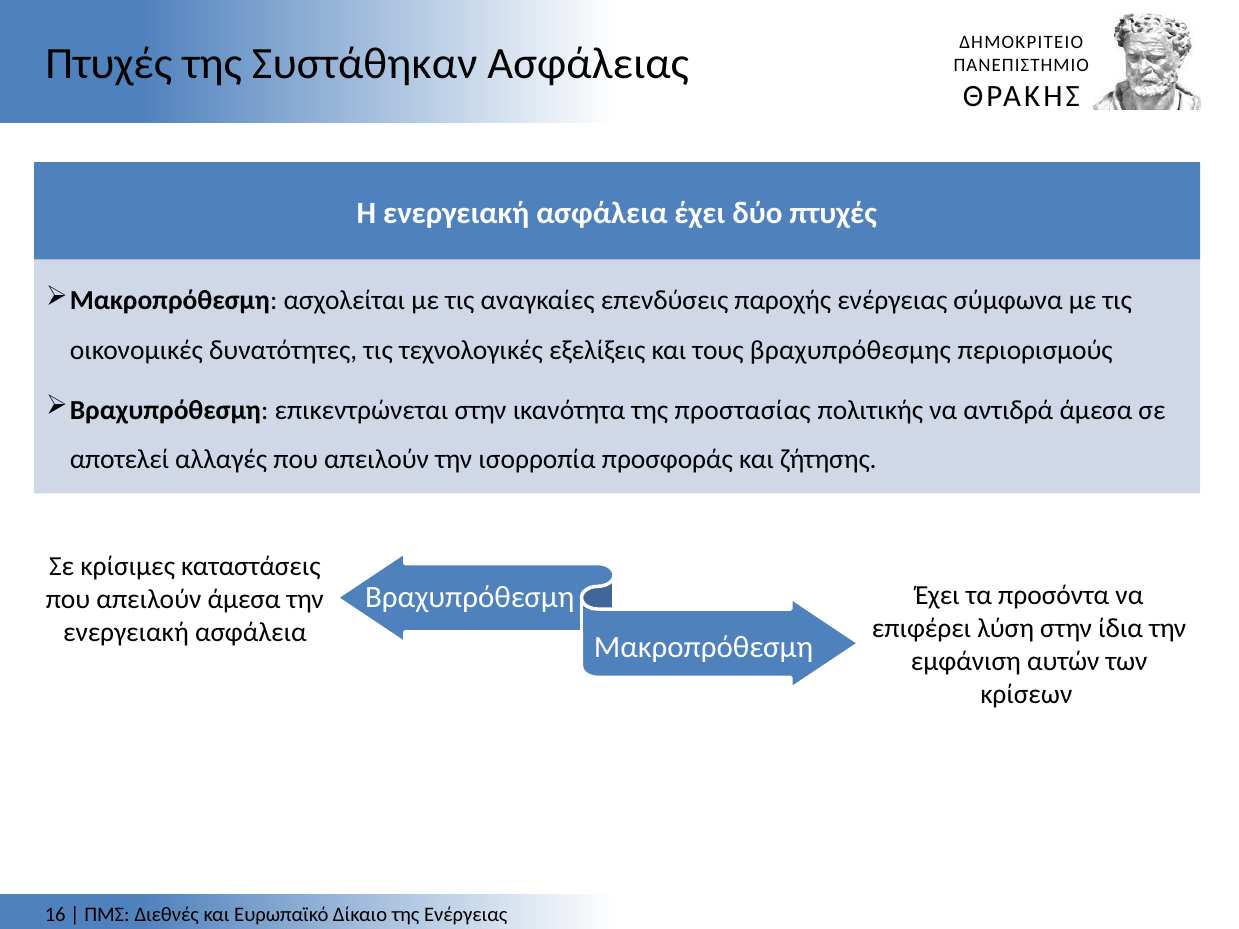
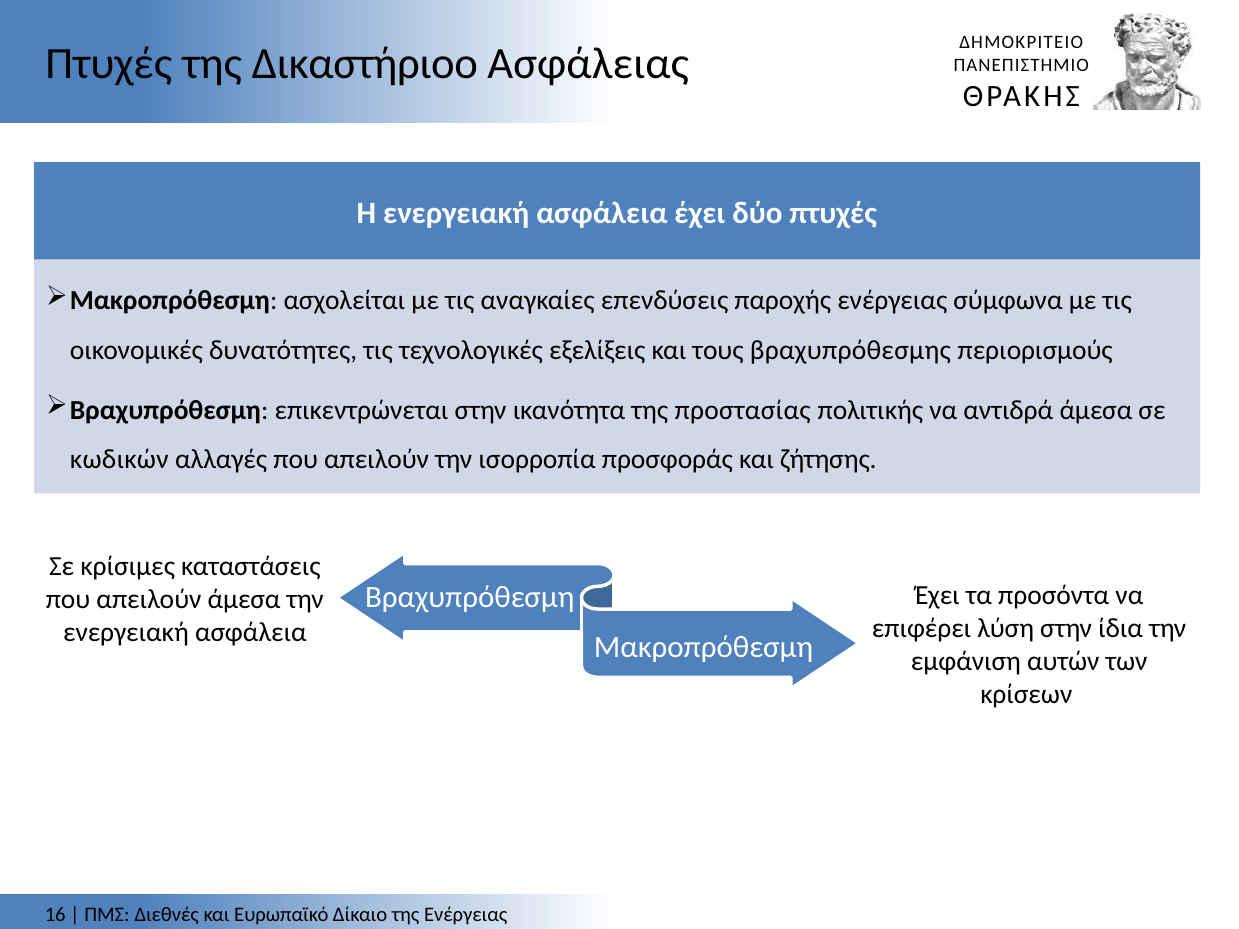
Συστάθηκαν: Συστάθηκαν -> Δικαστήριοο
αποτελεί: αποτελεί -> κωδικών
